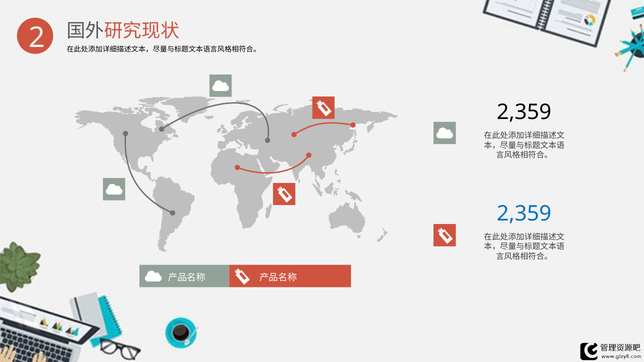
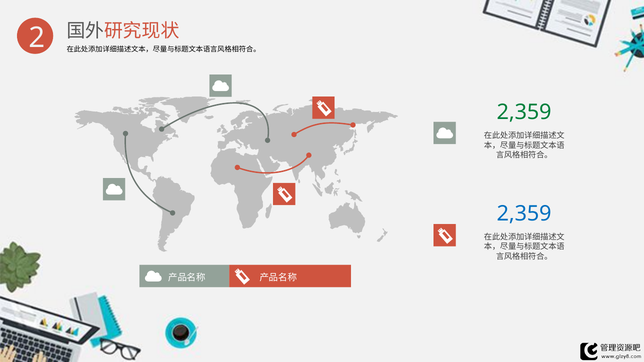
2,359 at (524, 112) colour: black -> green
